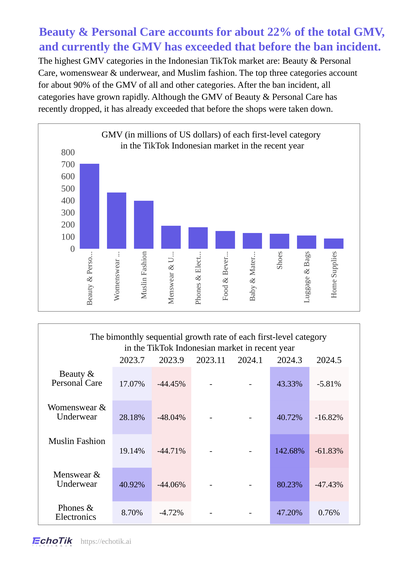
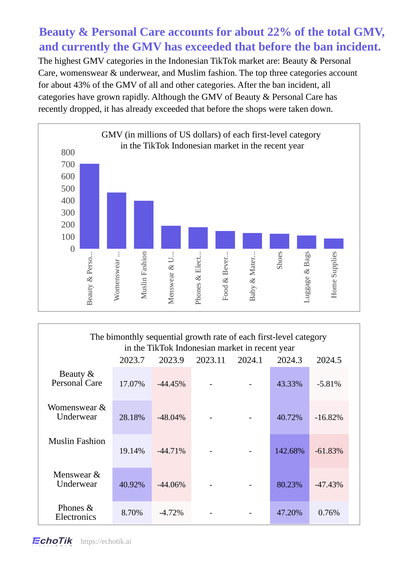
90%: 90% -> 43%
